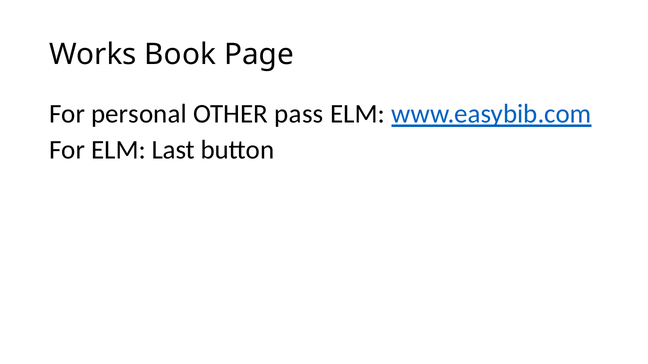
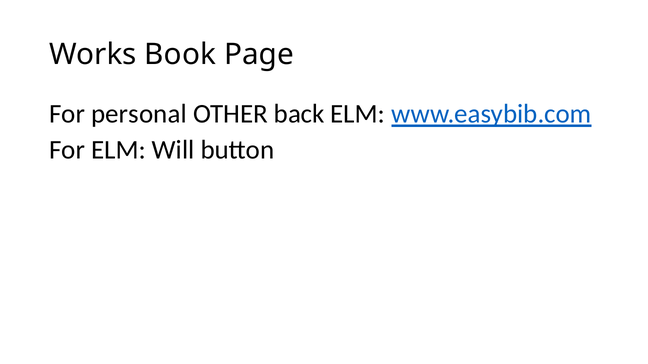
pass: pass -> back
Last: Last -> Will
